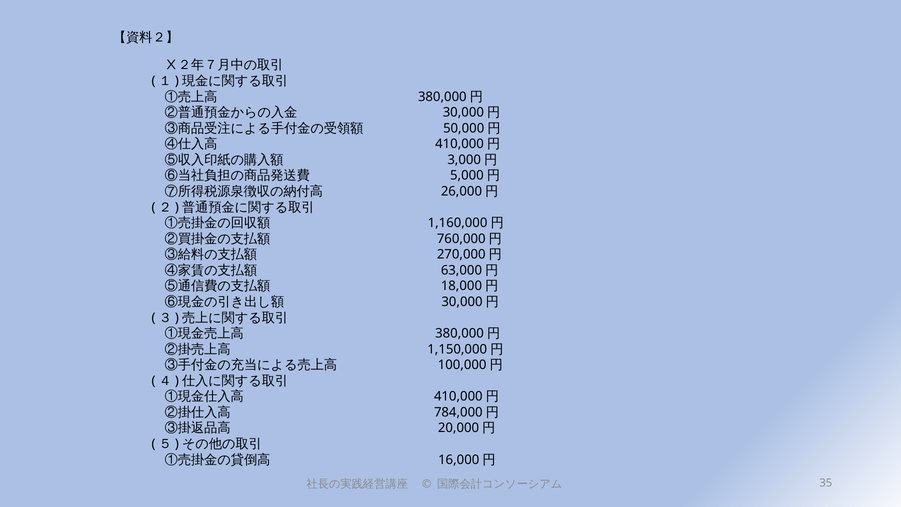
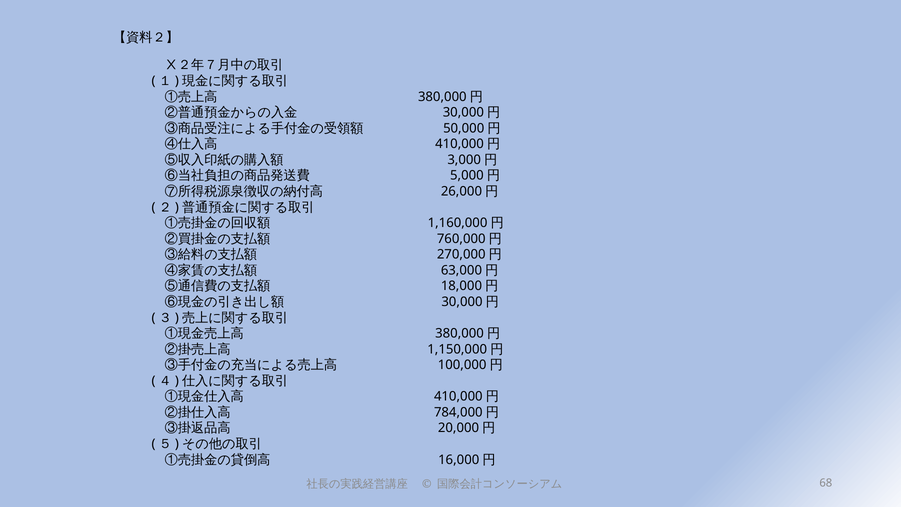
35: 35 -> 68
